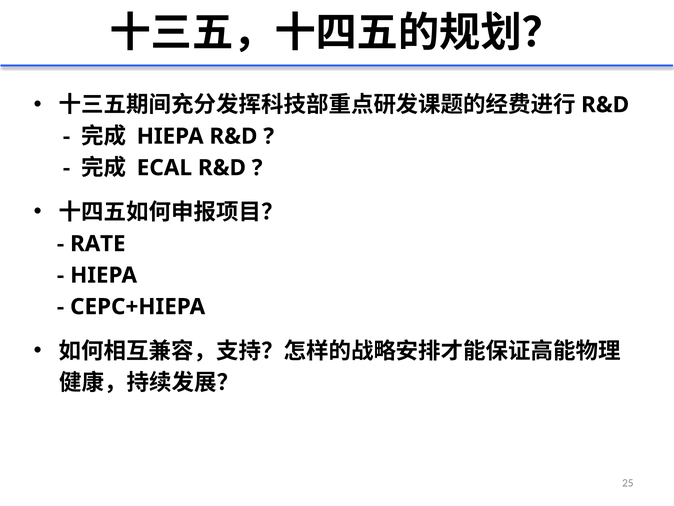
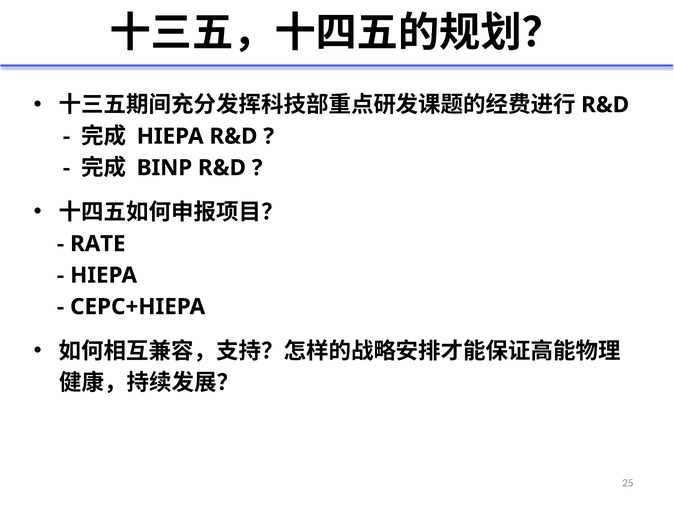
ECAL: ECAL -> BINP
